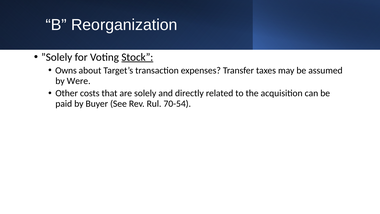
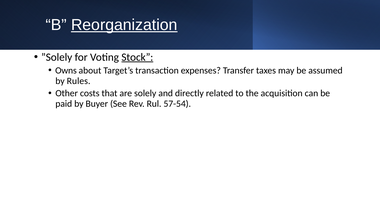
Reorganization underline: none -> present
Were: Were -> Rules
70-54: 70-54 -> 57-54
